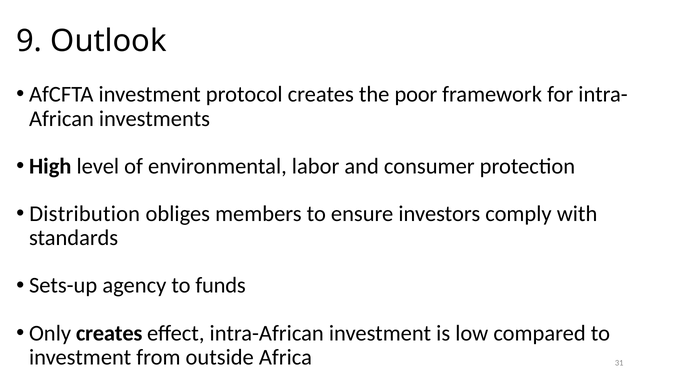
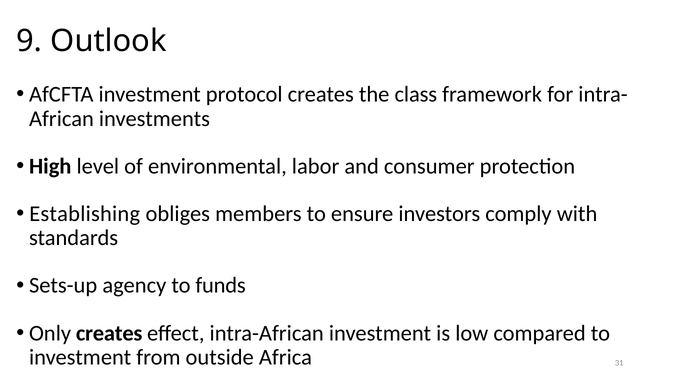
poor: poor -> class
Distribution: Distribution -> Establishing
